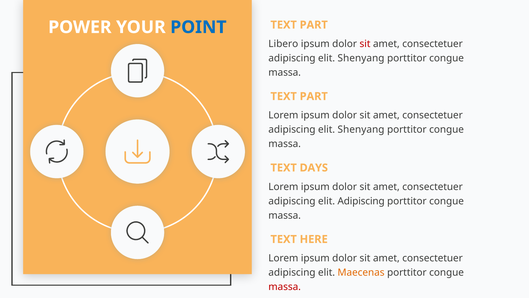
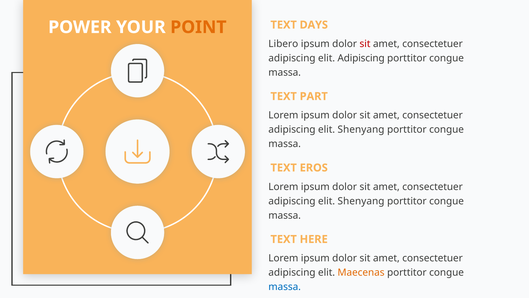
PART at (314, 25): PART -> DAYS
POINT colour: blue -> orange
Shenyang at (361, 58): Shenyang -> Adipiscing
DAYS: DAYS -> EROS
Adipiscing at (361, 201): Adipiscing -> Shenyang
massa at (285, 286) colour: red -> blue
